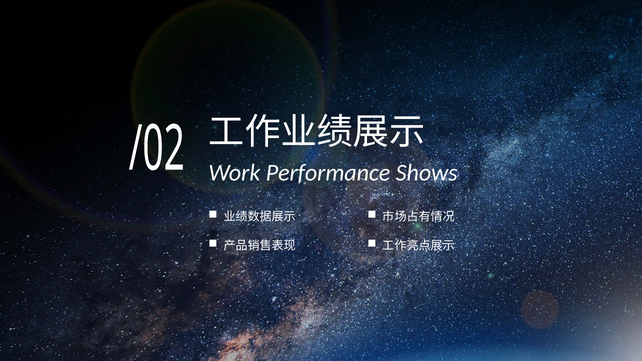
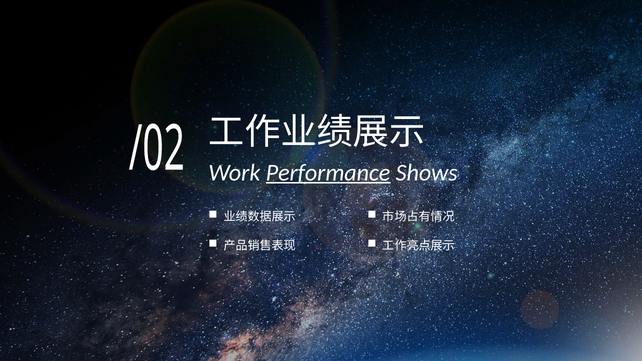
Performance underline: none -> present
